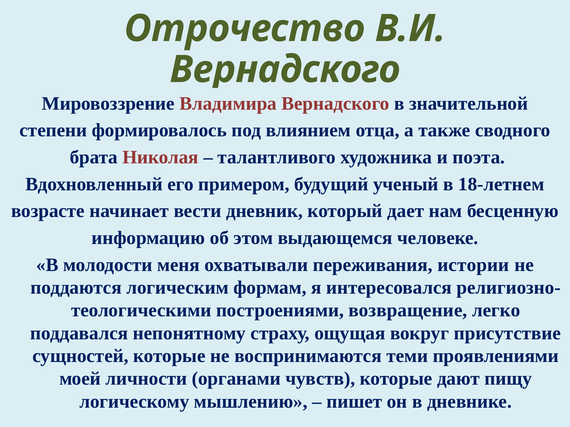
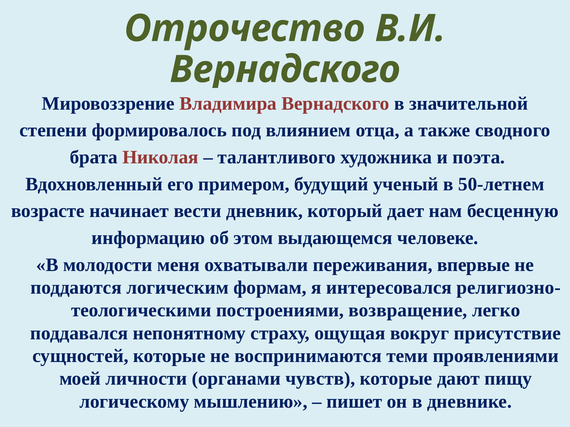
18-летнем: 18-летнем -> 50-летнем
истории: истории -> впервые
